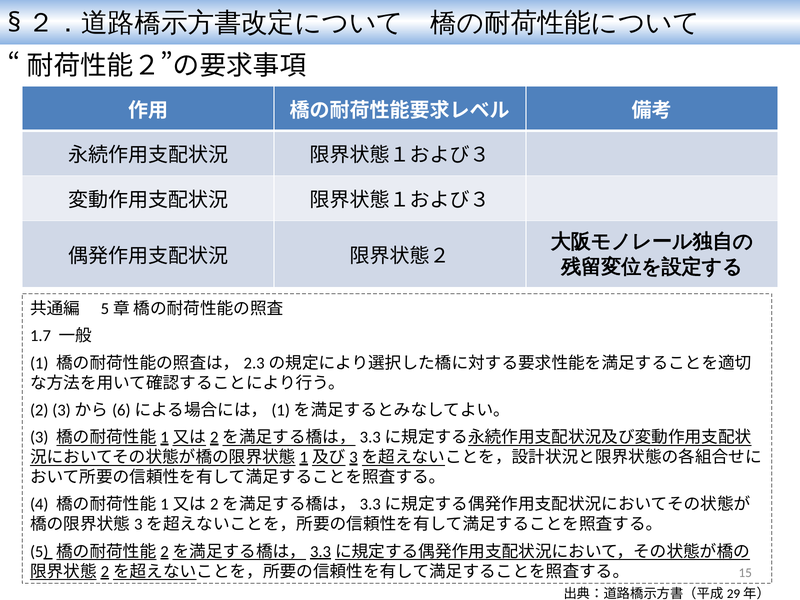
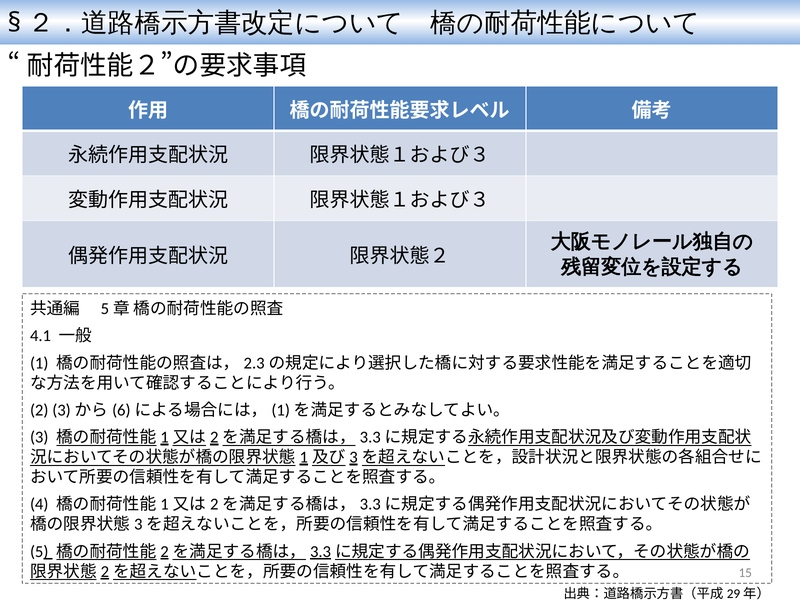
1.7: 1.7 -> 4.1
